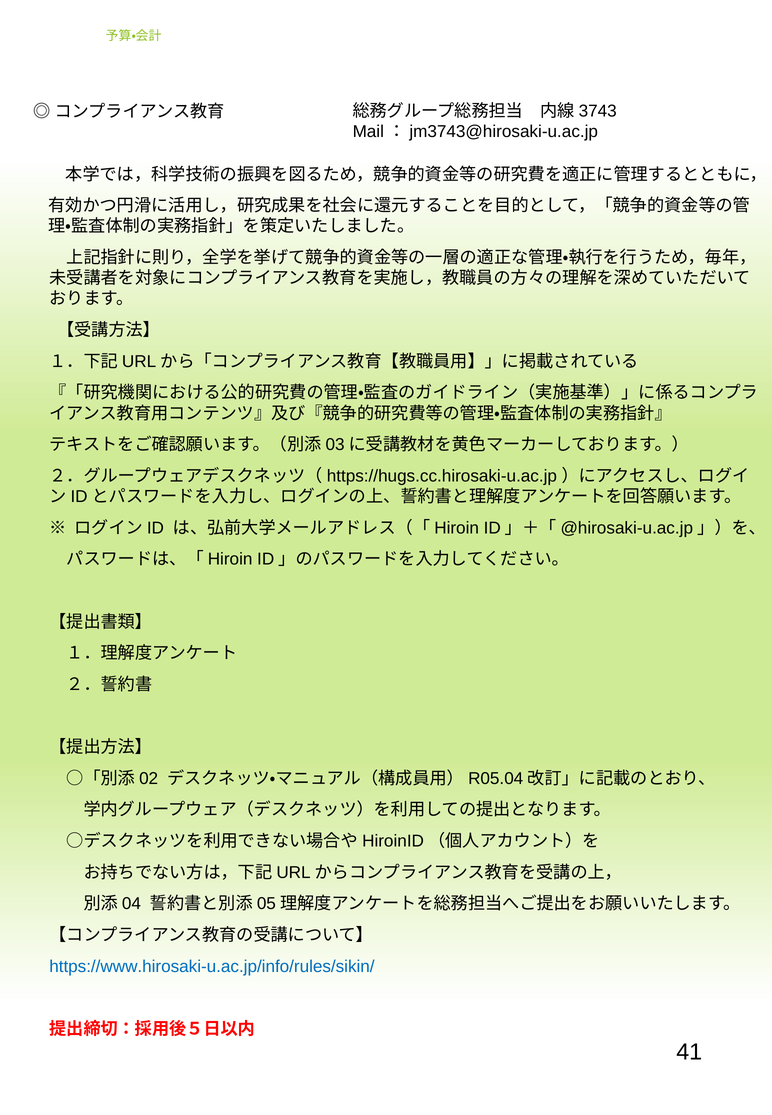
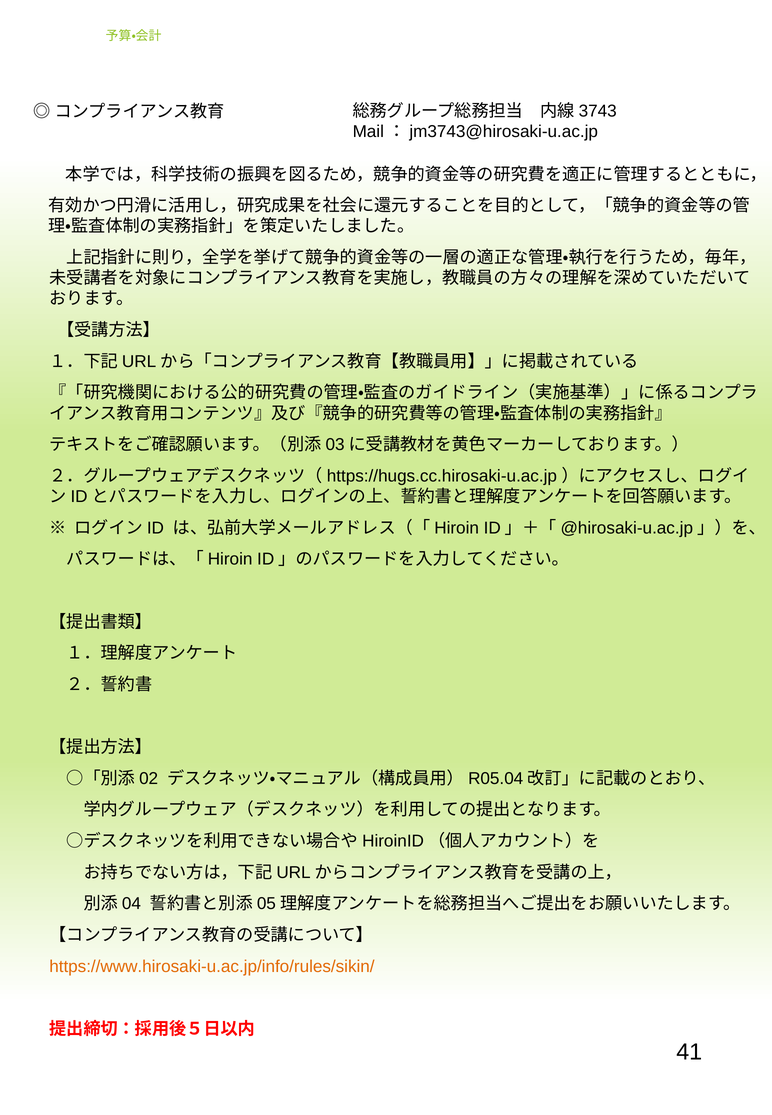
https://www.hirosaki-u.ac.jp/info/rules/sikin/ colour: blue -> orange
